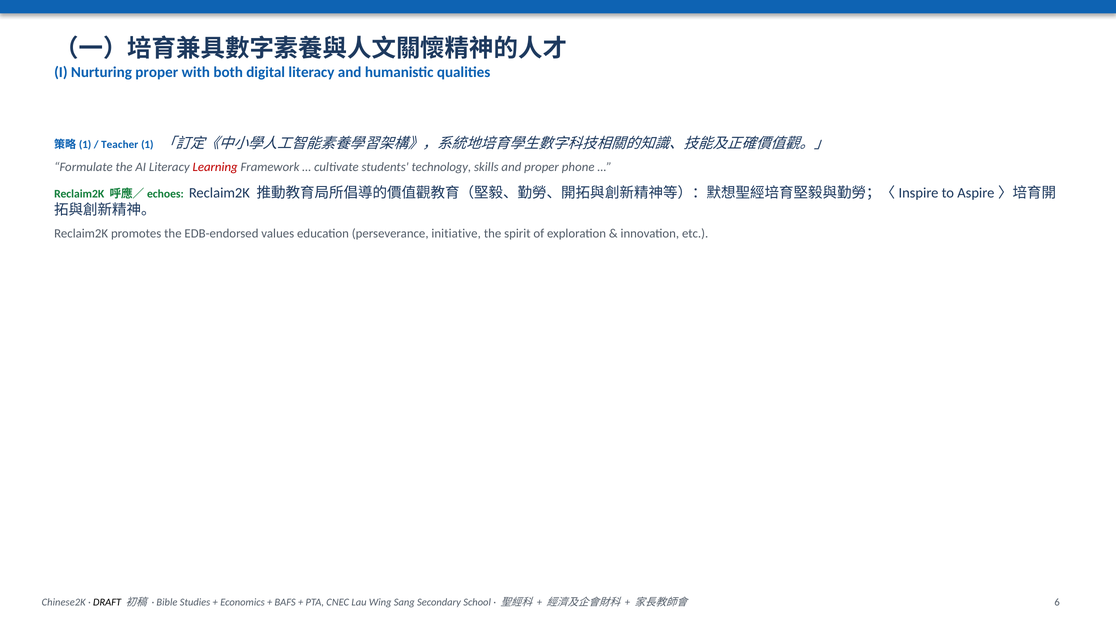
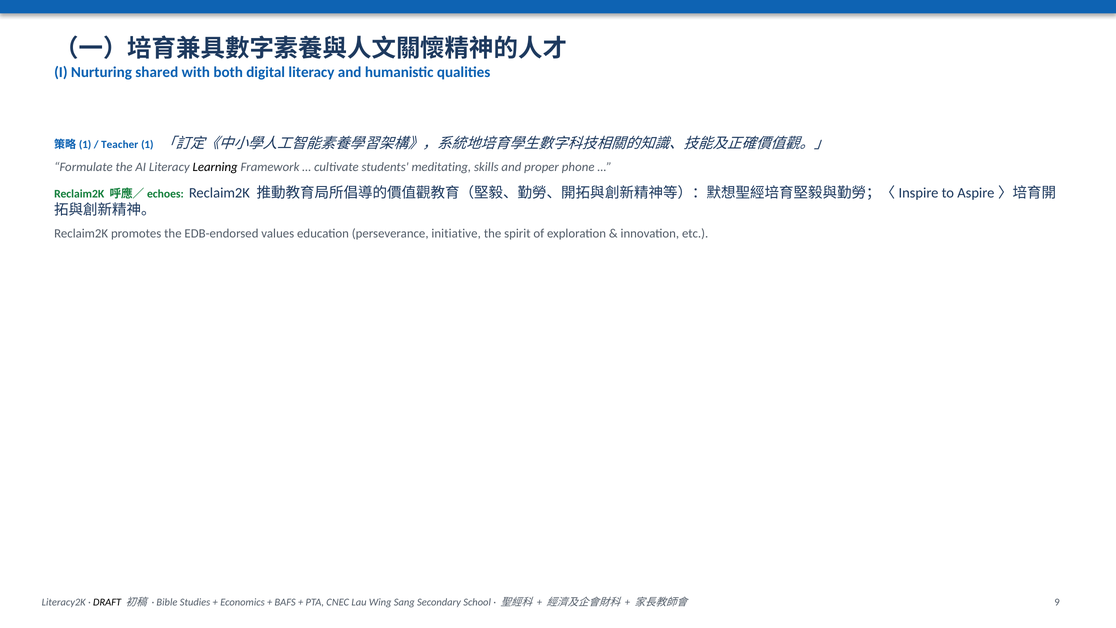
Nurturing proper: proper -> shared
Learning colour: red -> black
technology: technology -> meditating
Chinese2K: Chinese2K -> Literacy2K
6: 6 -> 9
